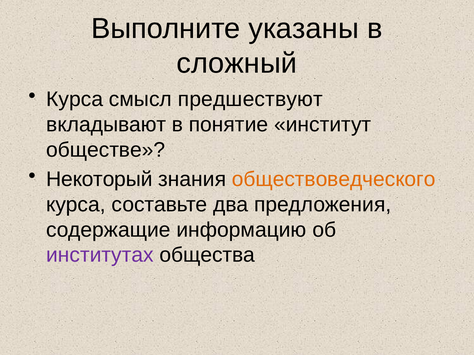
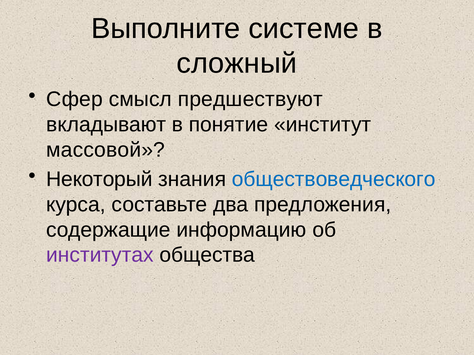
указаны: указаны -> системе
Курса at (75, 99): Курса -> Сфер
обществе: обществе -> массовой
обществоведческого colour: orange -> blue
